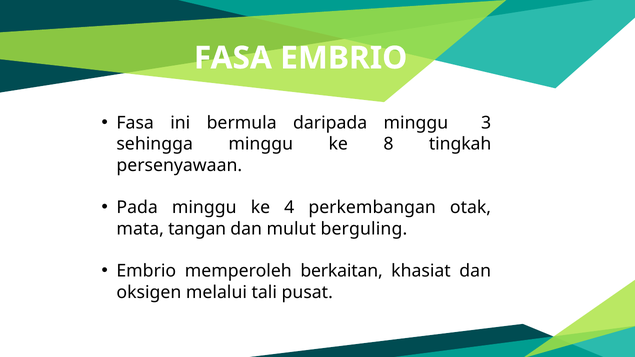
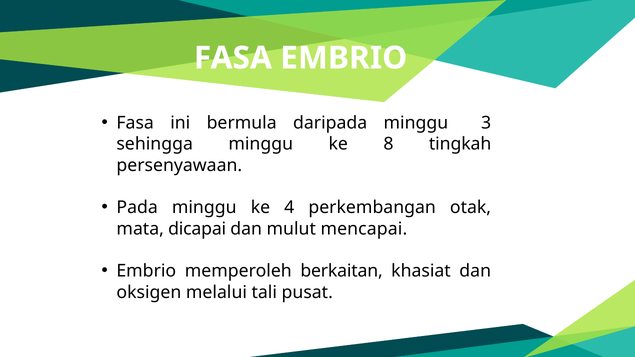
tangan: tangan -> dicapai
berguling: berguling -> mencapai
